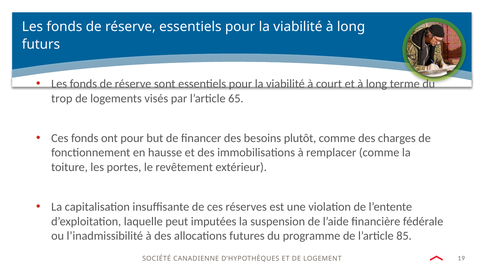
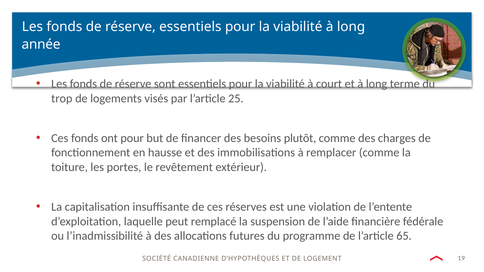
futurs: futurs -> année
65: 65 -> 25
imputées: imputées -> remplacé
85: 85 -> 65
